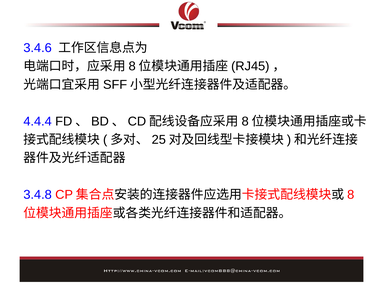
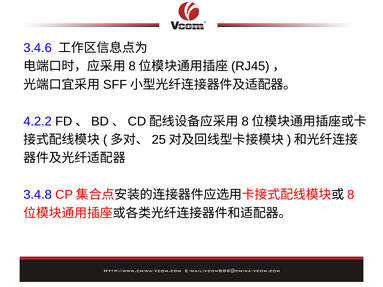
4.4.4: 4.4.4 -> 4.2.2
